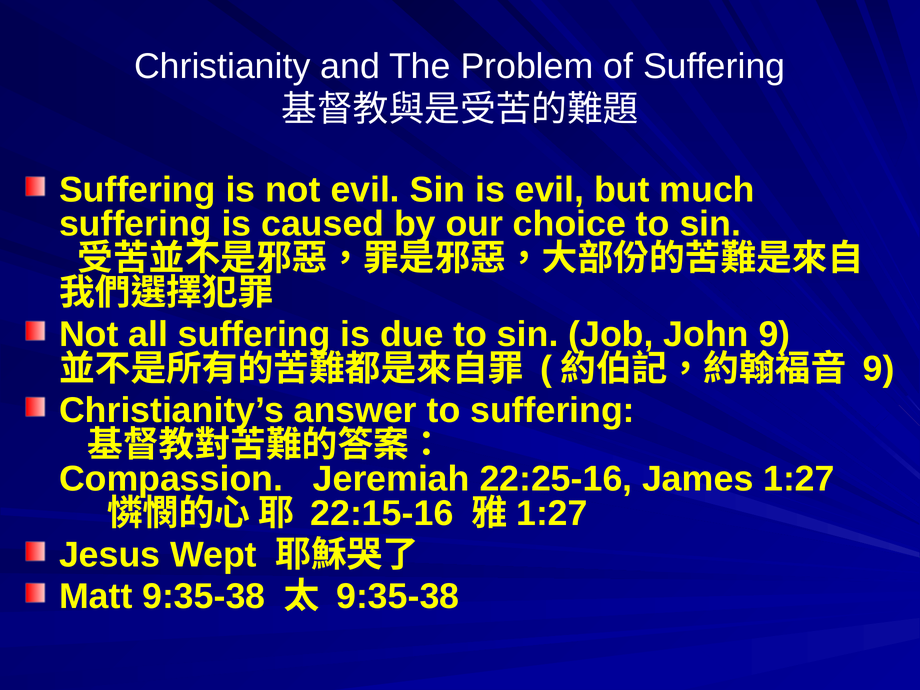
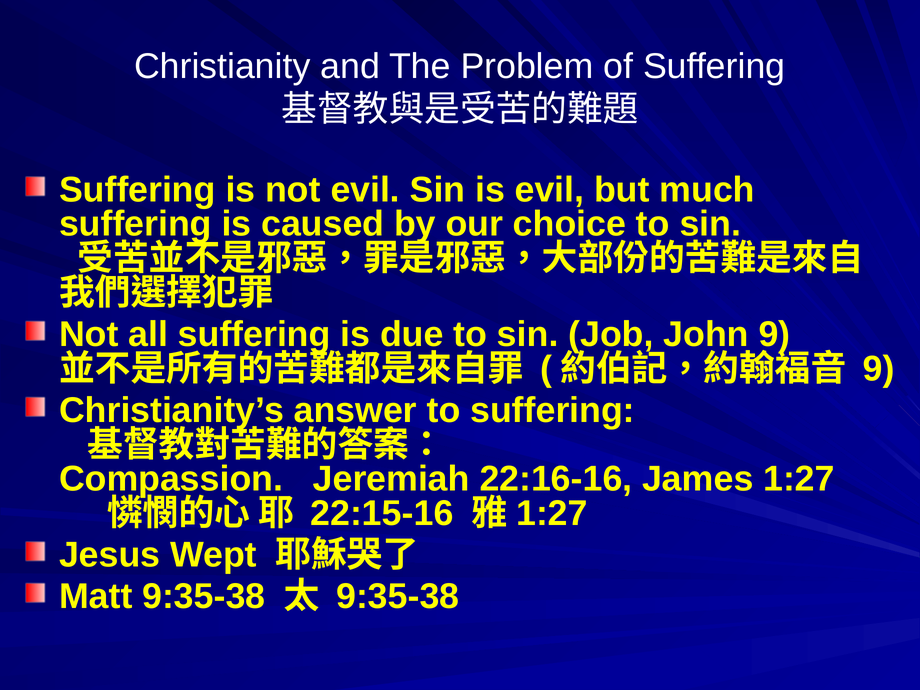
22:25-16: 22:25-16 -> 22:16-16
